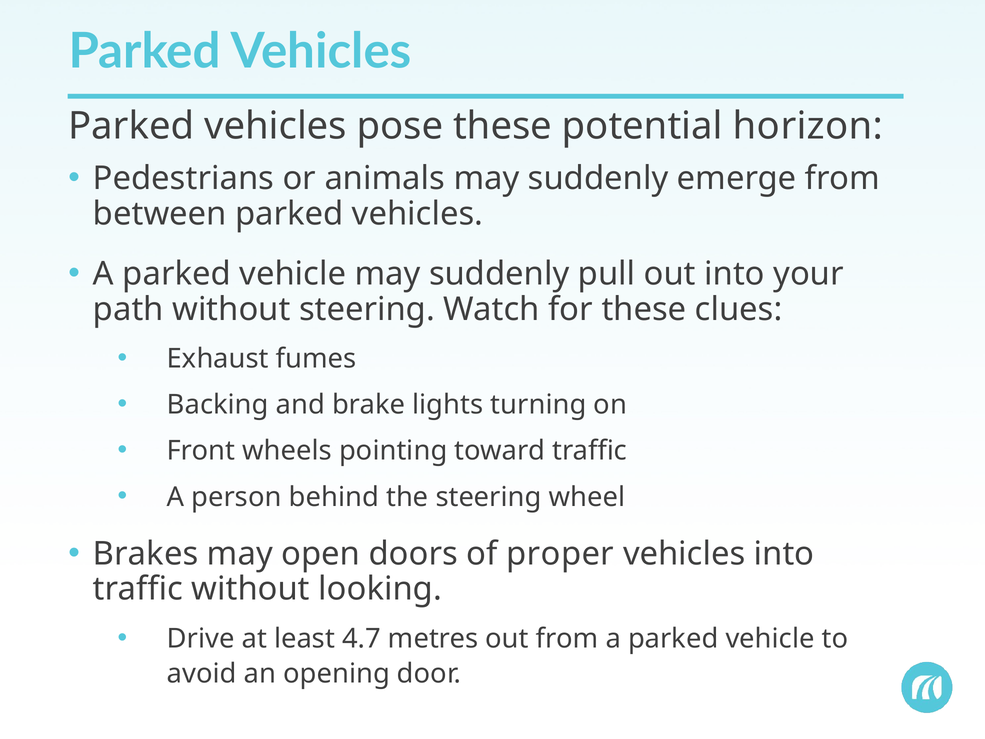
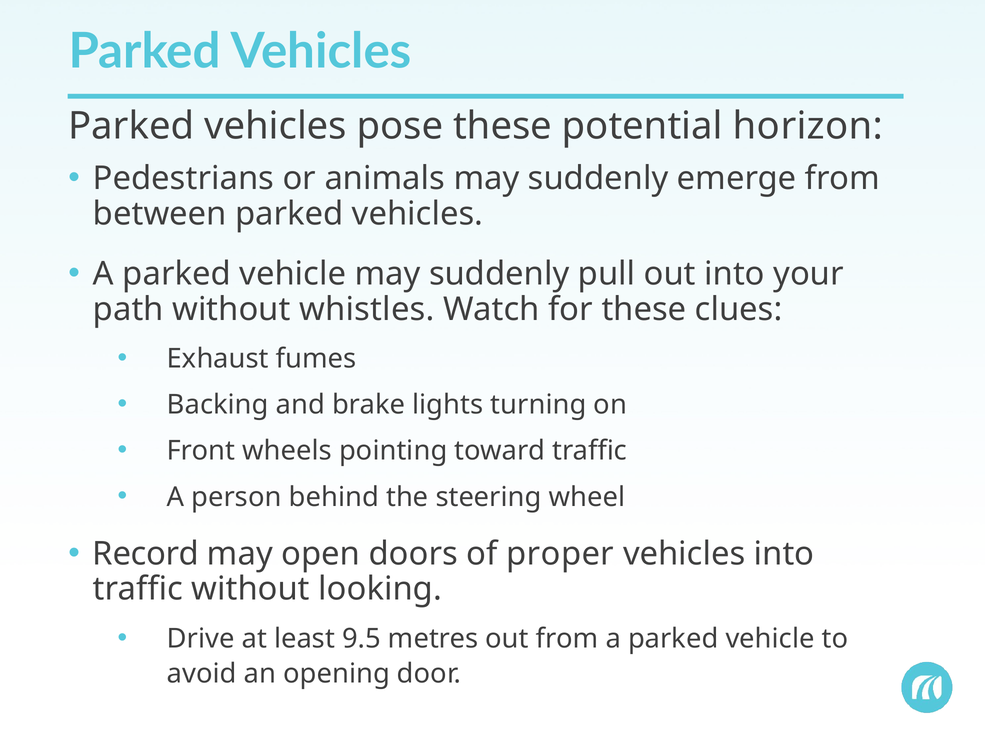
without steering: steering -> whistles
Brakes: Brakes -> Record
4.7: 4.7 -> 9.5
